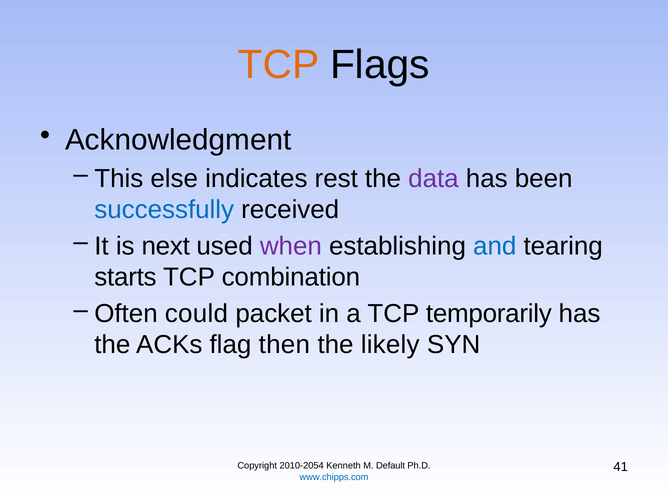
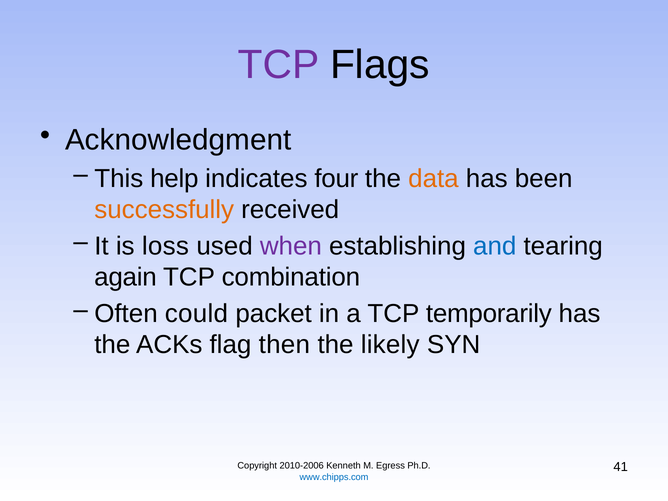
TCP at (279, 65) colour: orange -> purple
else: else -> help
rest: rest -> four
data colour: purple -> orange
successfully colour: blue -> orange
next: next -> loss
starts: starts -> again
2010-2054: 2010-2054 -> 2010-2006
Default: Default -> Egress
